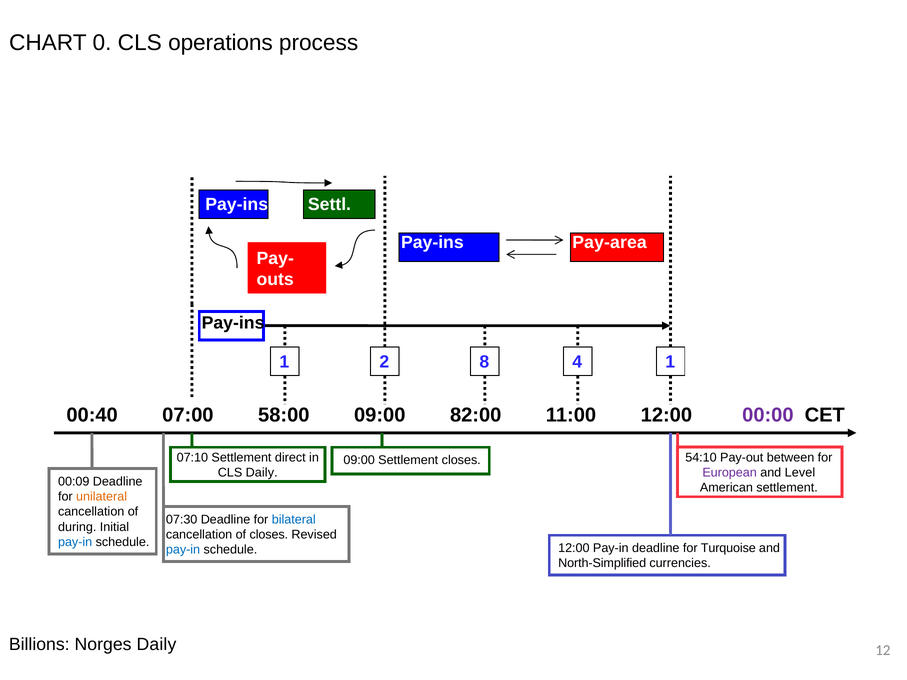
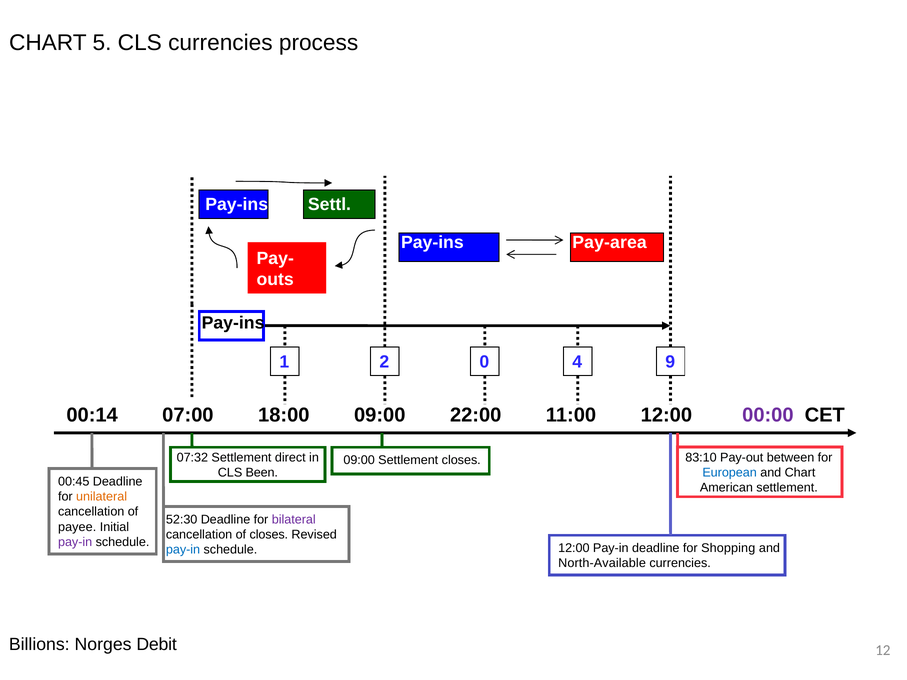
0: 0 -> 5
CLS operations: operations -> currencies
8: 8 -> 0
4 1: 1 -> 9
00:40: 00:40 -> 00:14
58:00: 58:00 -> 18:00
82:00: 82:00 -> 22:00
07:10: 07:10 -> 07:32
54:10: 54:10 -> 83:10
CLS Daily: Daily -> Been
European colour: purple -> blue
and Level: Level -> Chart
00:09: 00:09 -> 00:45
07:30: 07:30 -> 52:30
bilateral colour: blue -> purple
during: during -> payee
pay-in at (75, 542) colour: blue -> purple
Turquoise: Turquoise -> Shopping
North-Simplified: North-Simplified -> North-Available
Norges Daily: Daily -> Debit
